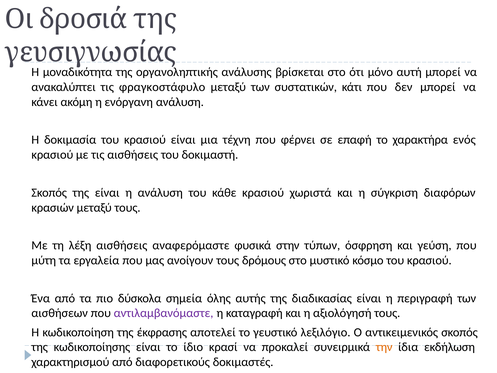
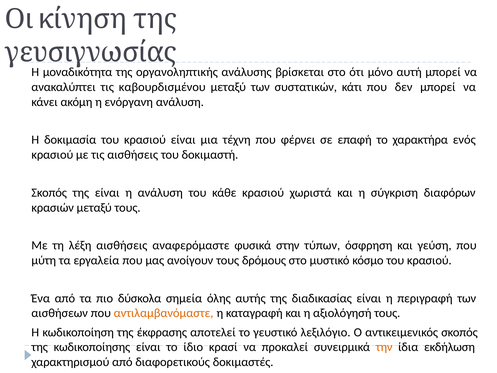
δροσιά: δροσιά -> κίνηση
φραγκοστάφυλο: φραγκοστάφυλο -> καβουρδισμένου
αντιλαμβανόμαστε colour: purple -> orange
